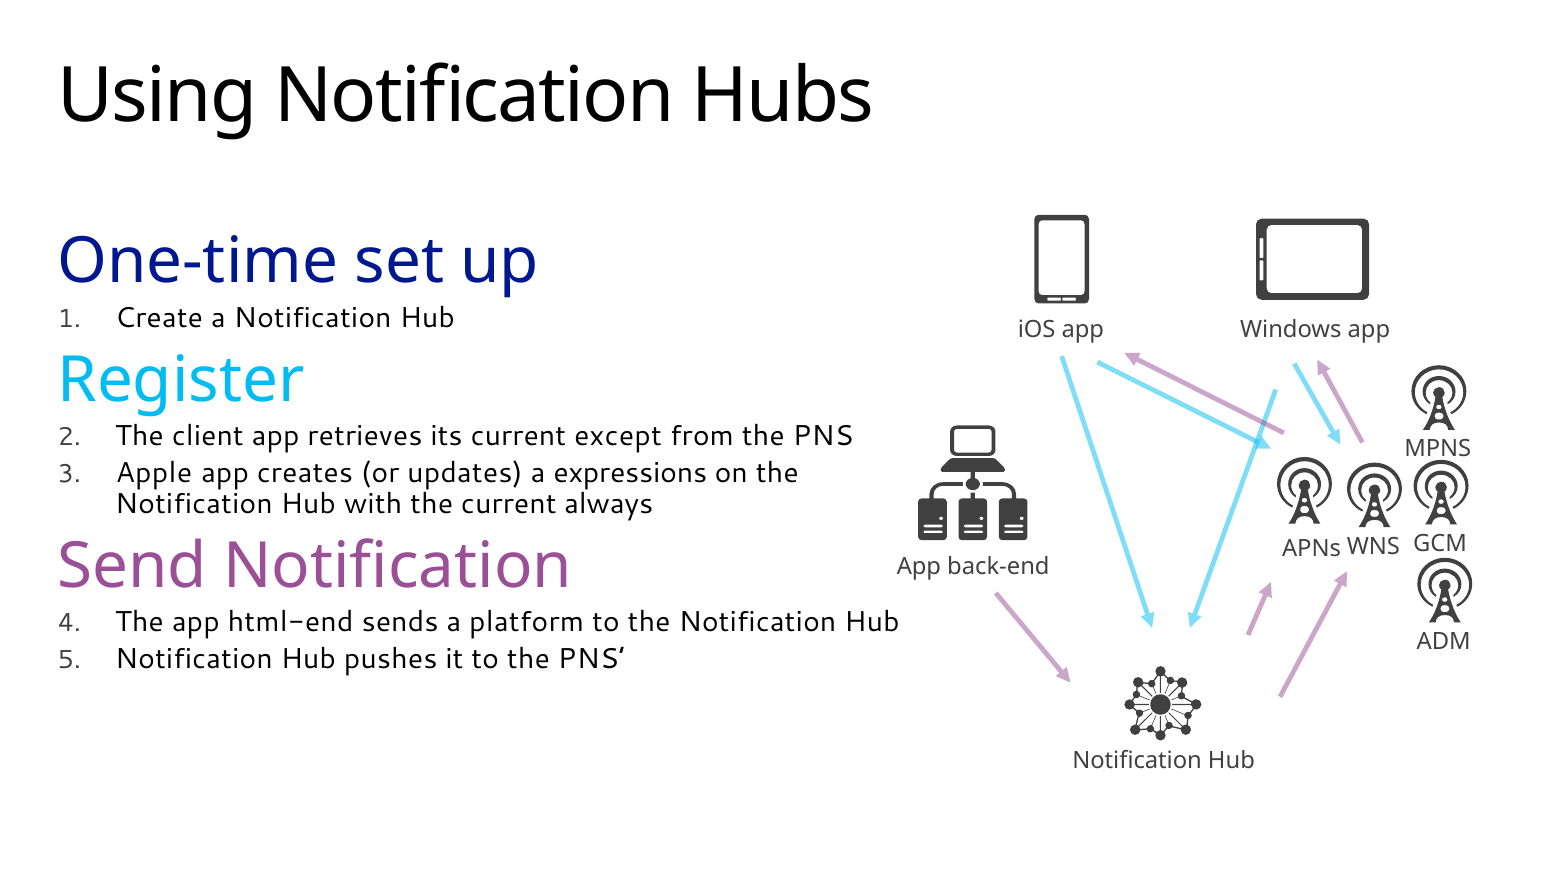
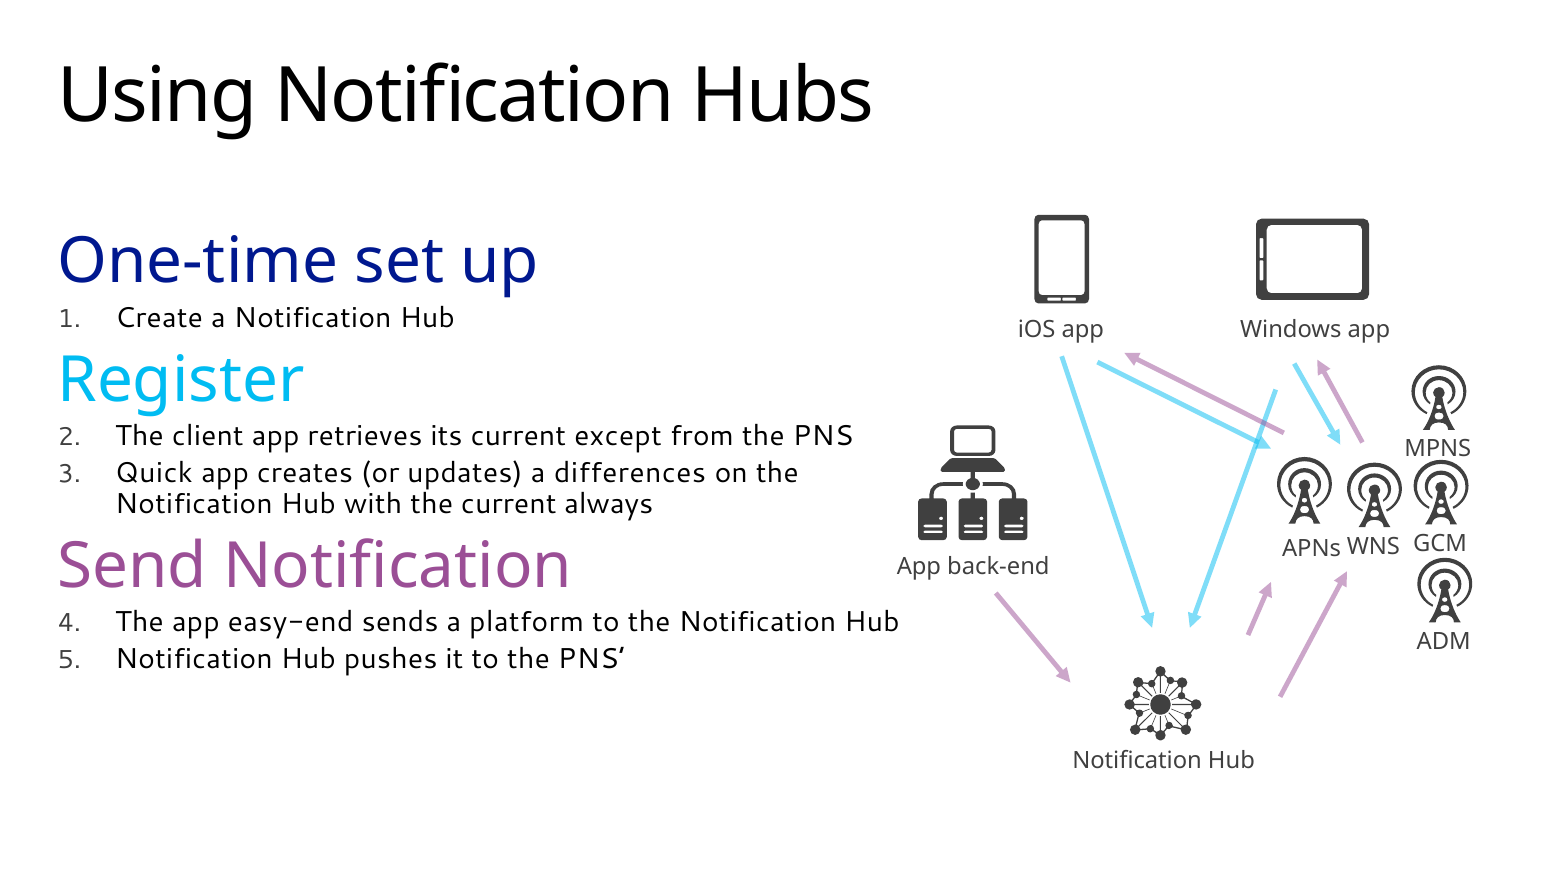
Apple: Apple -> Quick
expressions: expressions -> differences
html-end: html-end -> easy-end
